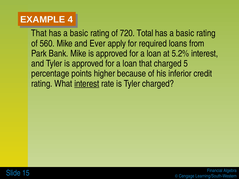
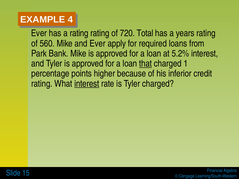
That at (39, 33): That -> Ever
basic at (79, 33): basic -> rating
basic at (185, 33): basic -> years
that at (146, 64) underline: none -> present
5: 5 -> 1
